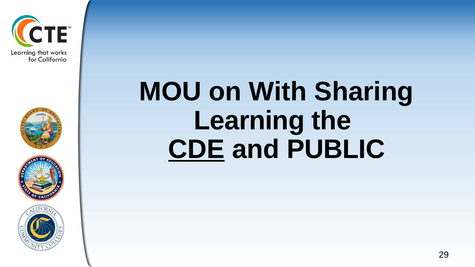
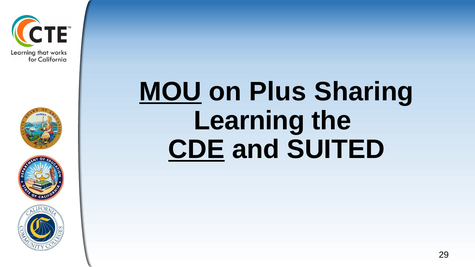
MOU underline: none -> present
With: With -> Plus
PUBLIC: PUBLIC -> SUITED
